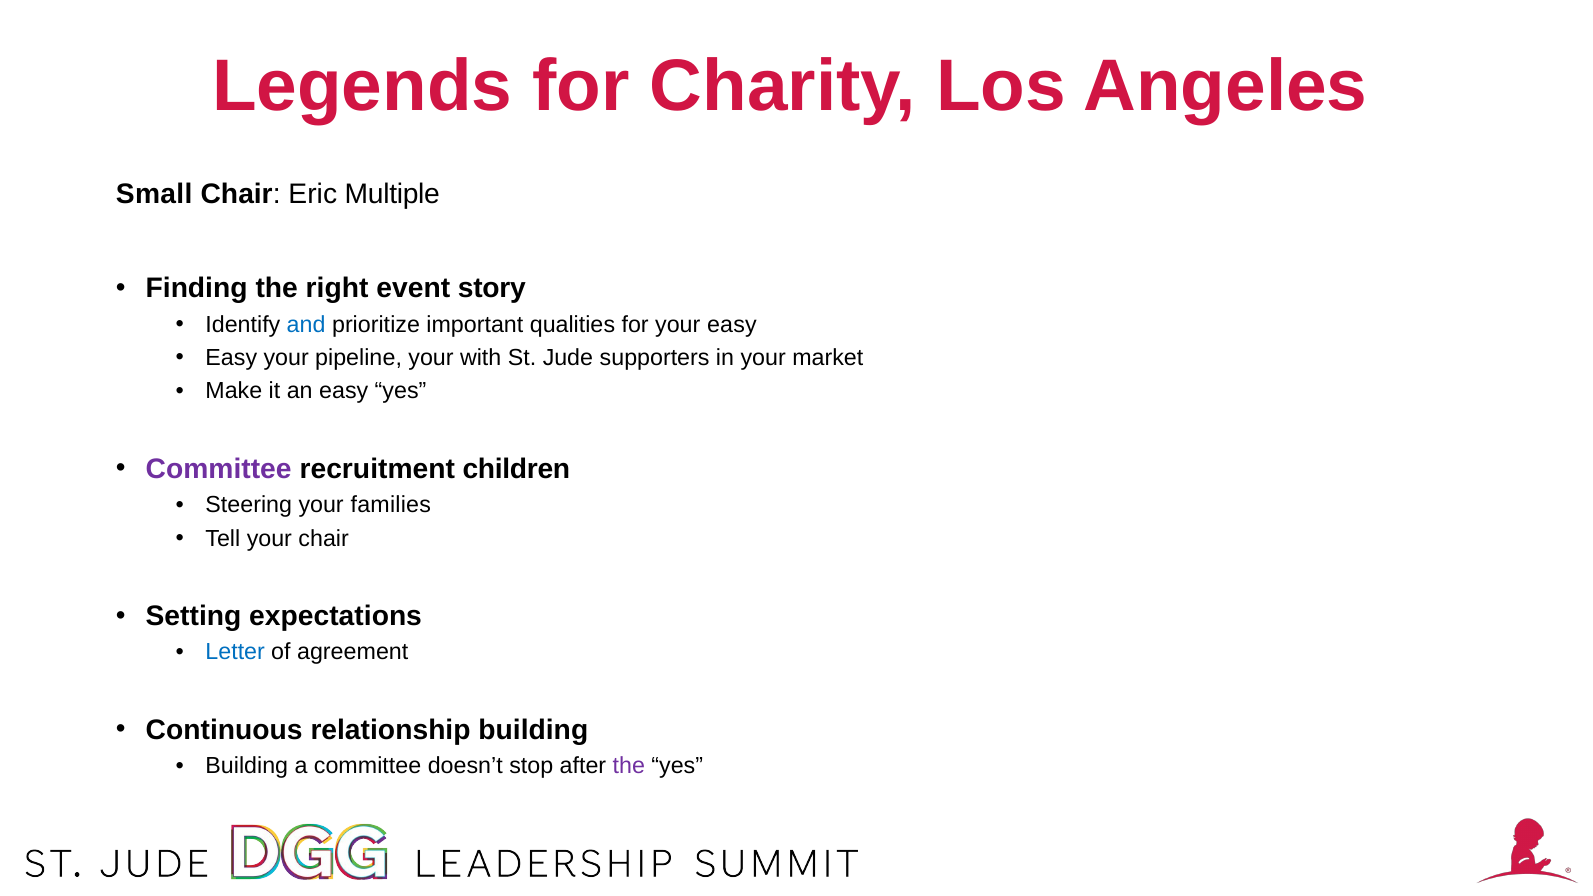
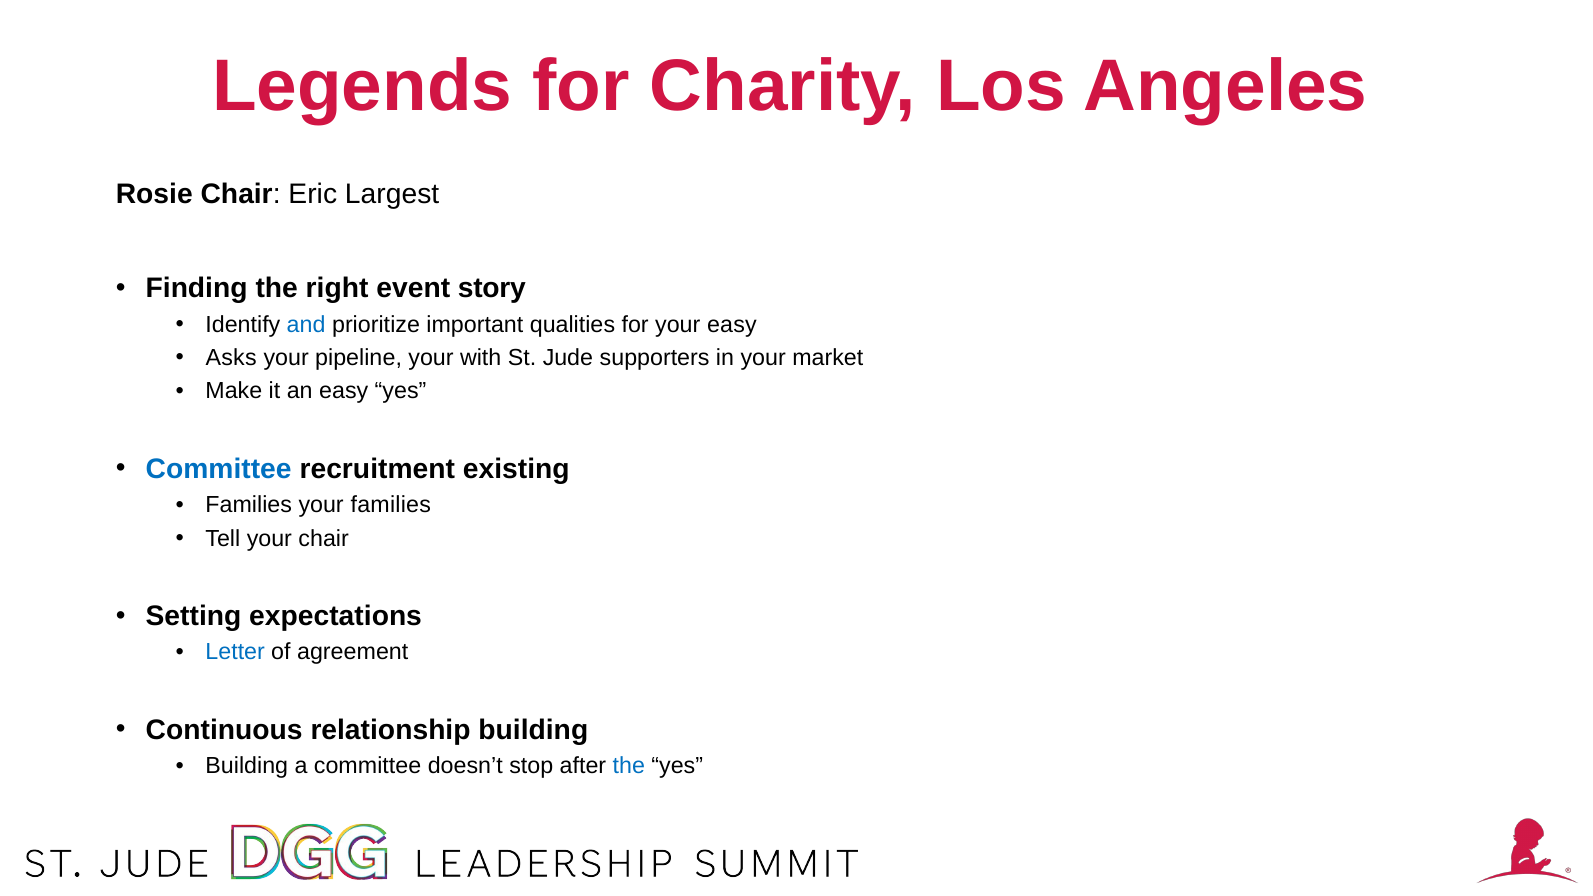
Small: Small -> Rosie
Multiple: Multiple -> Largest
Easy at (231, 358): Easy -> Asks
Committee at (219, 469) colour: purple -> blue
children: children -> existing
Steering at (249, 505): Steering -> Families
the at (629, 766) colour: purple -> blue
